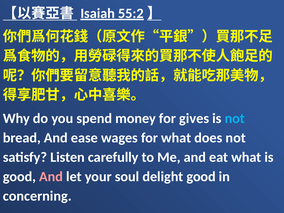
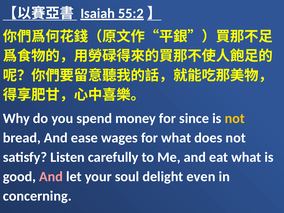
gives: gives -> since
not at (235, 118) colour: light blue -> yellow
delight good: good -> even
